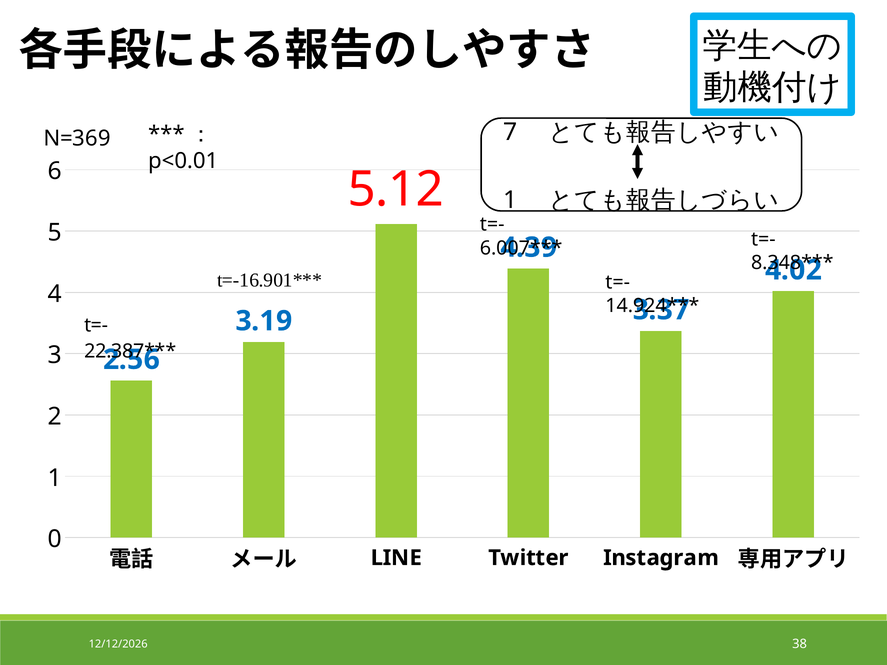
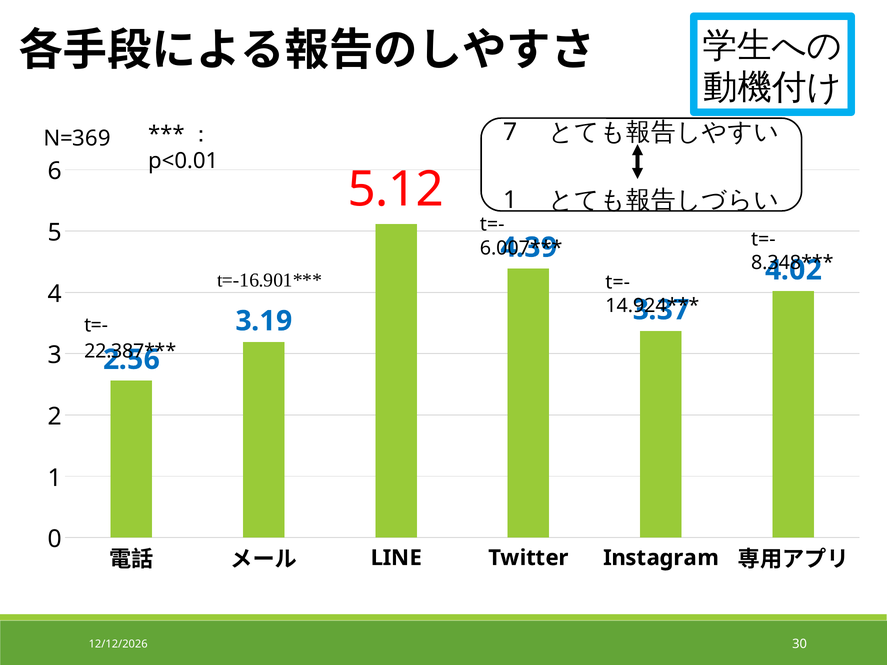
38: 38 -> 30
